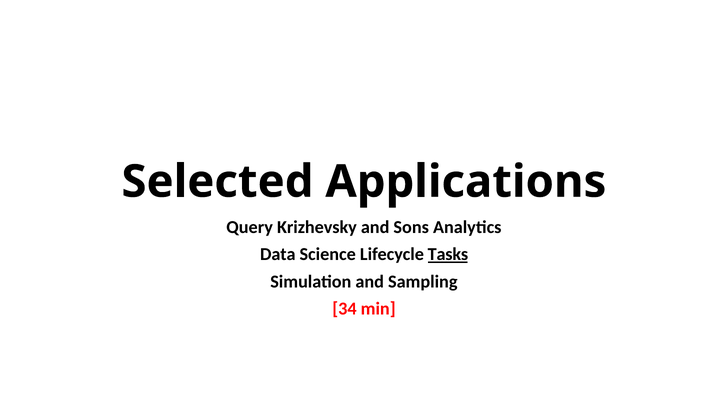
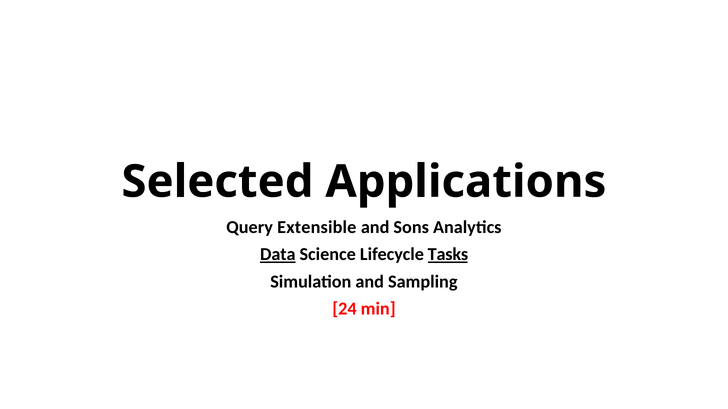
Krizhevsky: Krizhevsky -> Extensible
Data underline: none -> present
34: 34 -> 24
